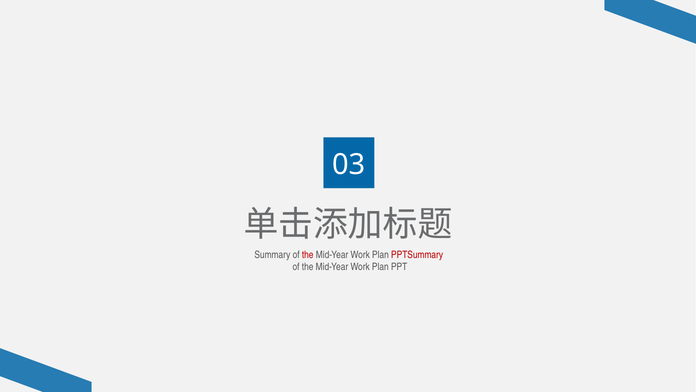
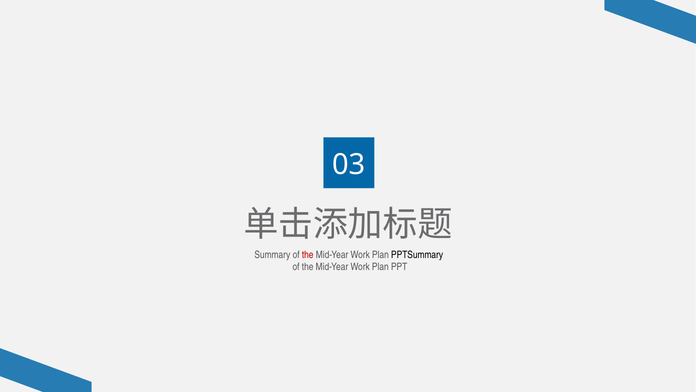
PPTSummary colour: red -> black
